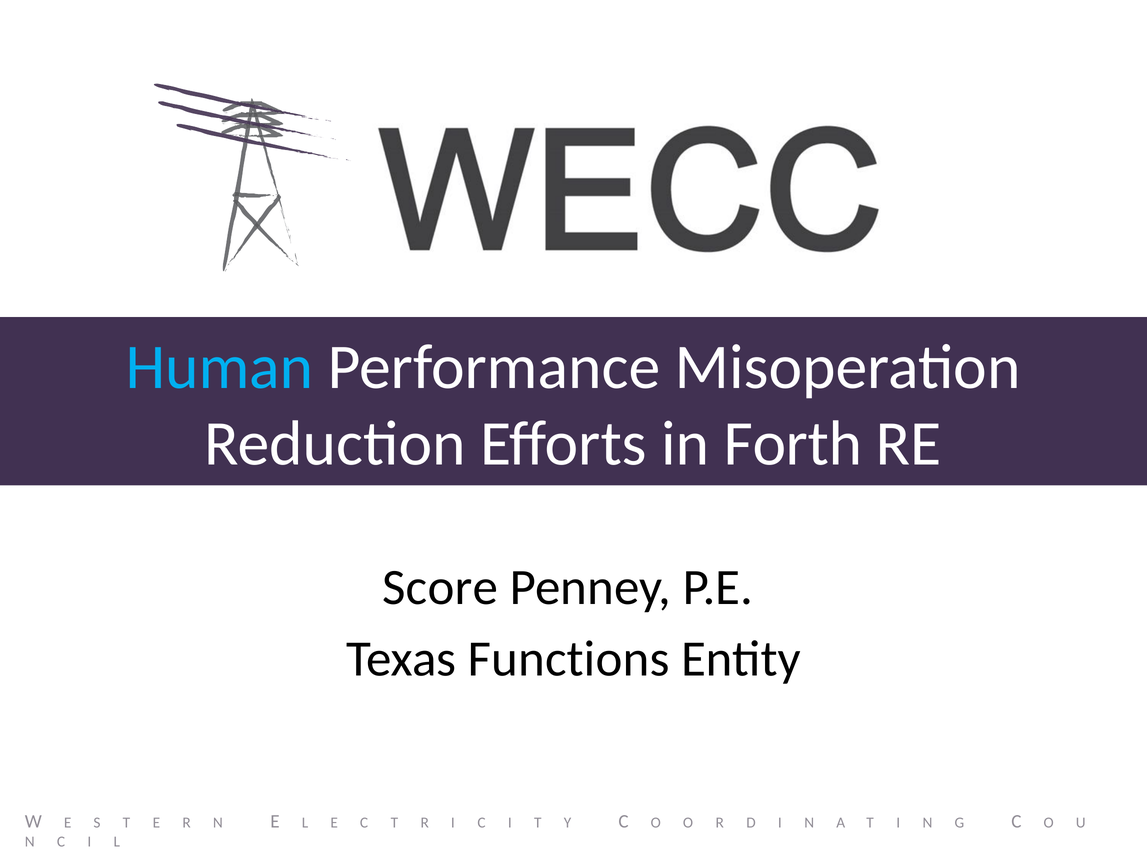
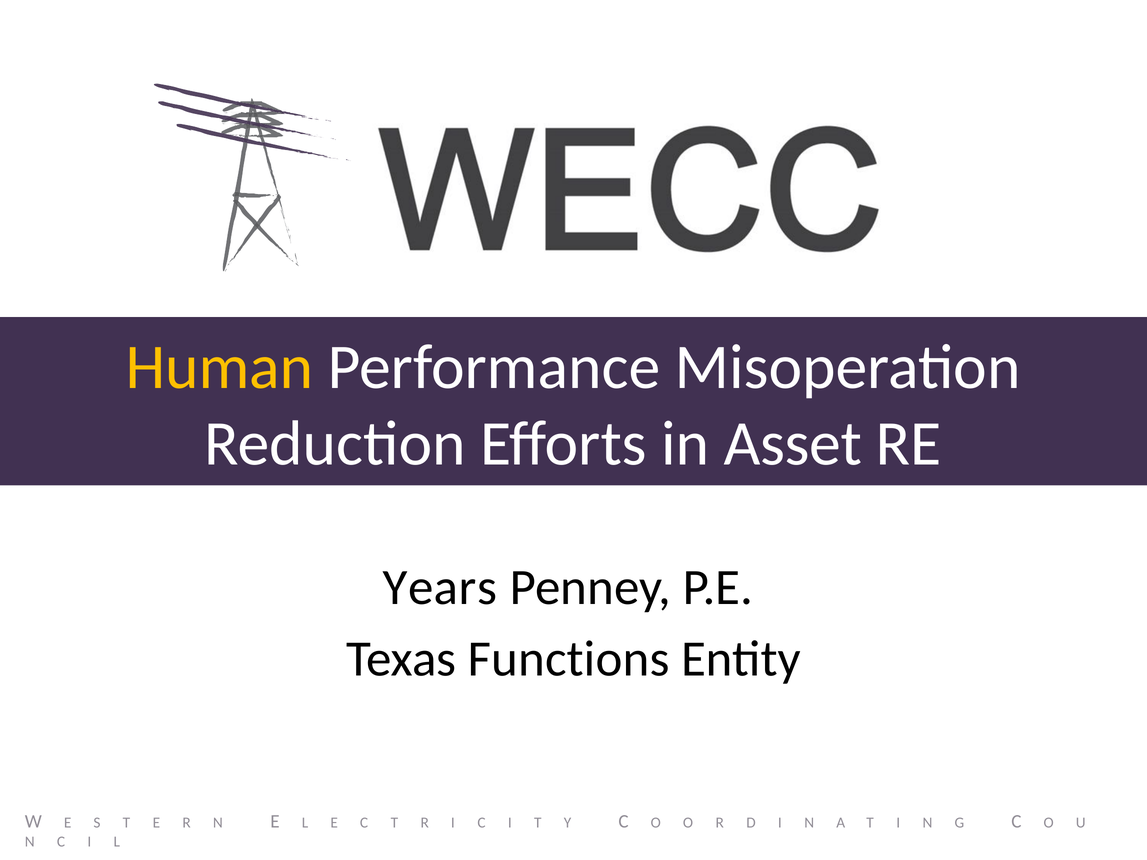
Human colour: light blue -> yellow
Forth: Forth -> Asset
Score: Score -> Years
